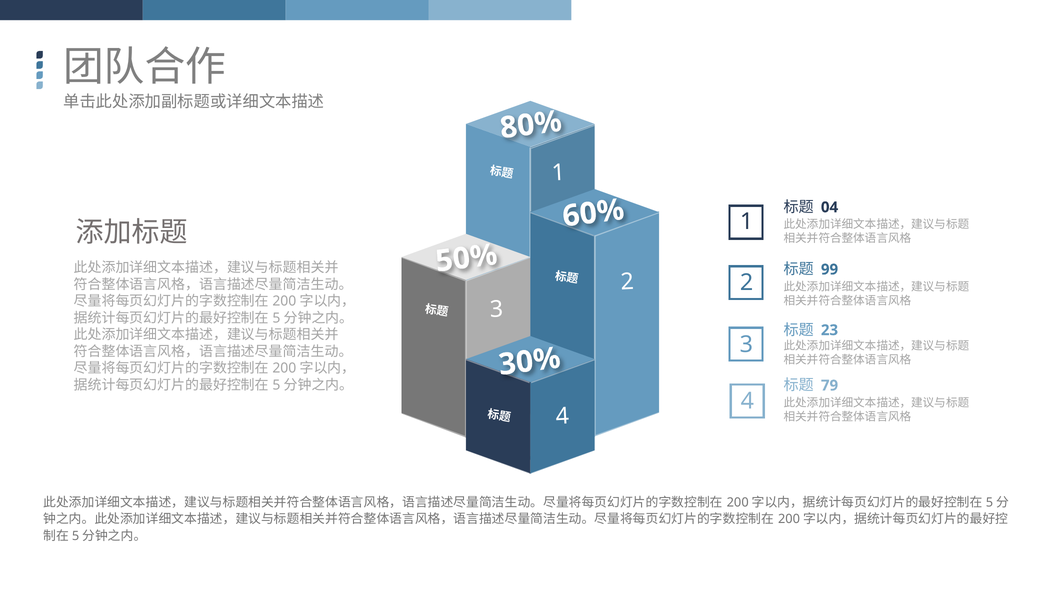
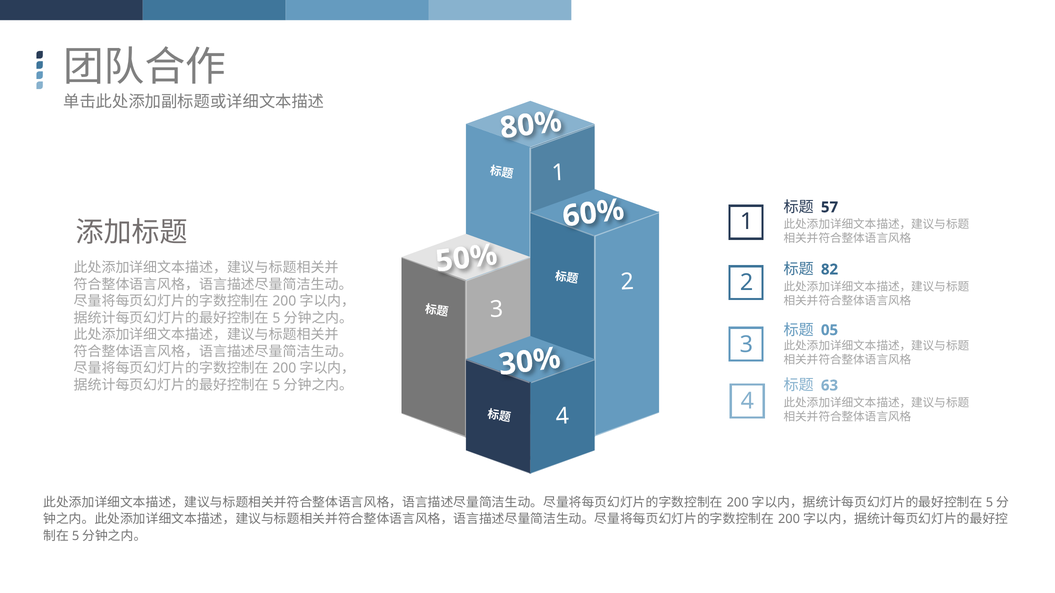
04: 04 -> 57
99: 99 -> 82
23: 23 -> 05
79: 79 -> 63
